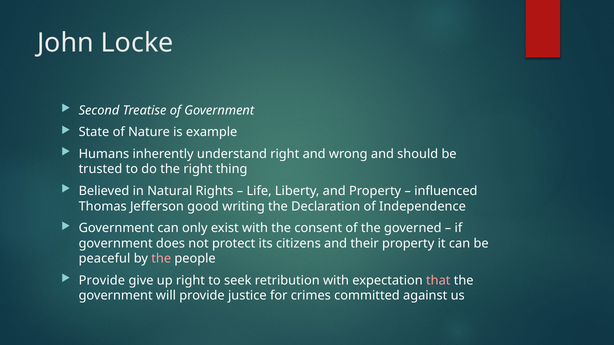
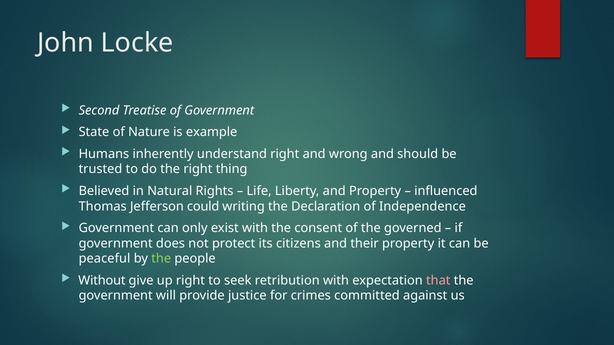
good: good -> could
the at (161, 259) colour: pink -> light green
Provide at (102, 281): Provide -> Without
